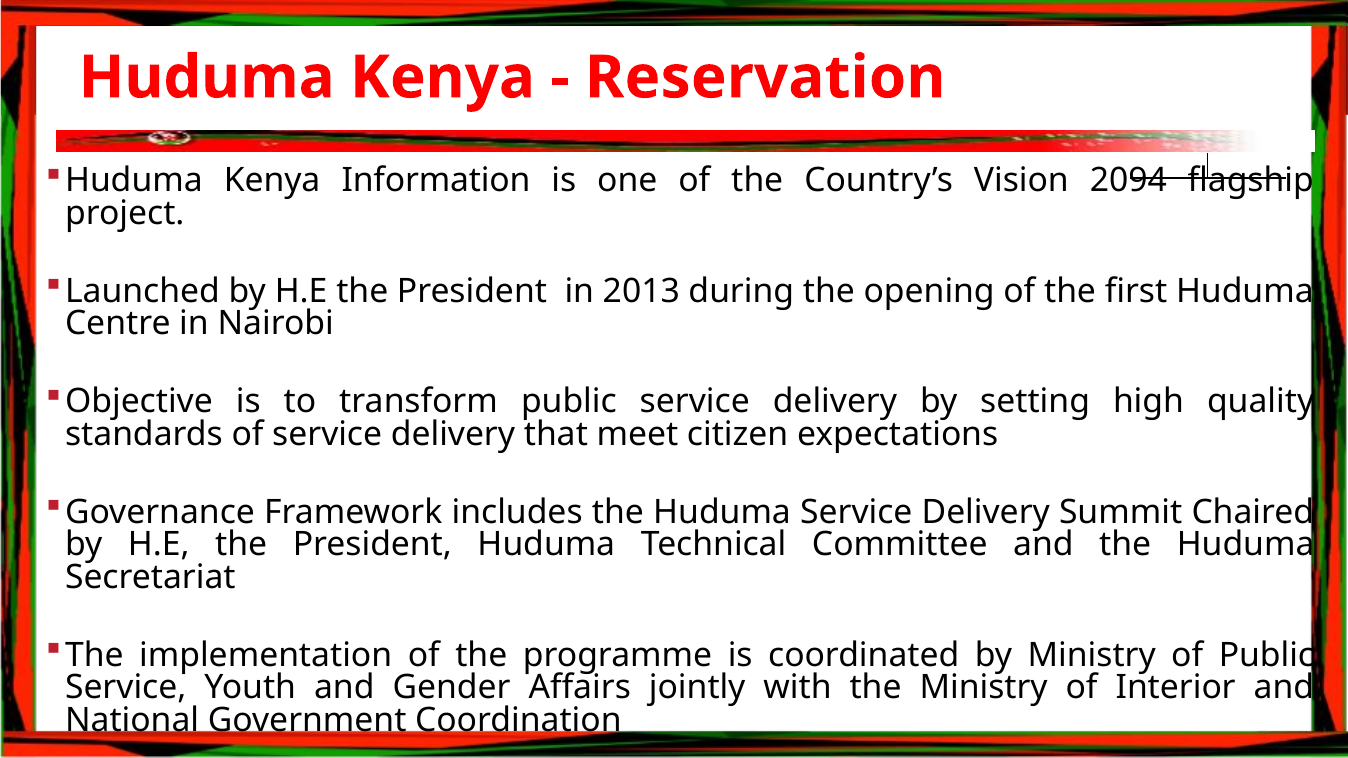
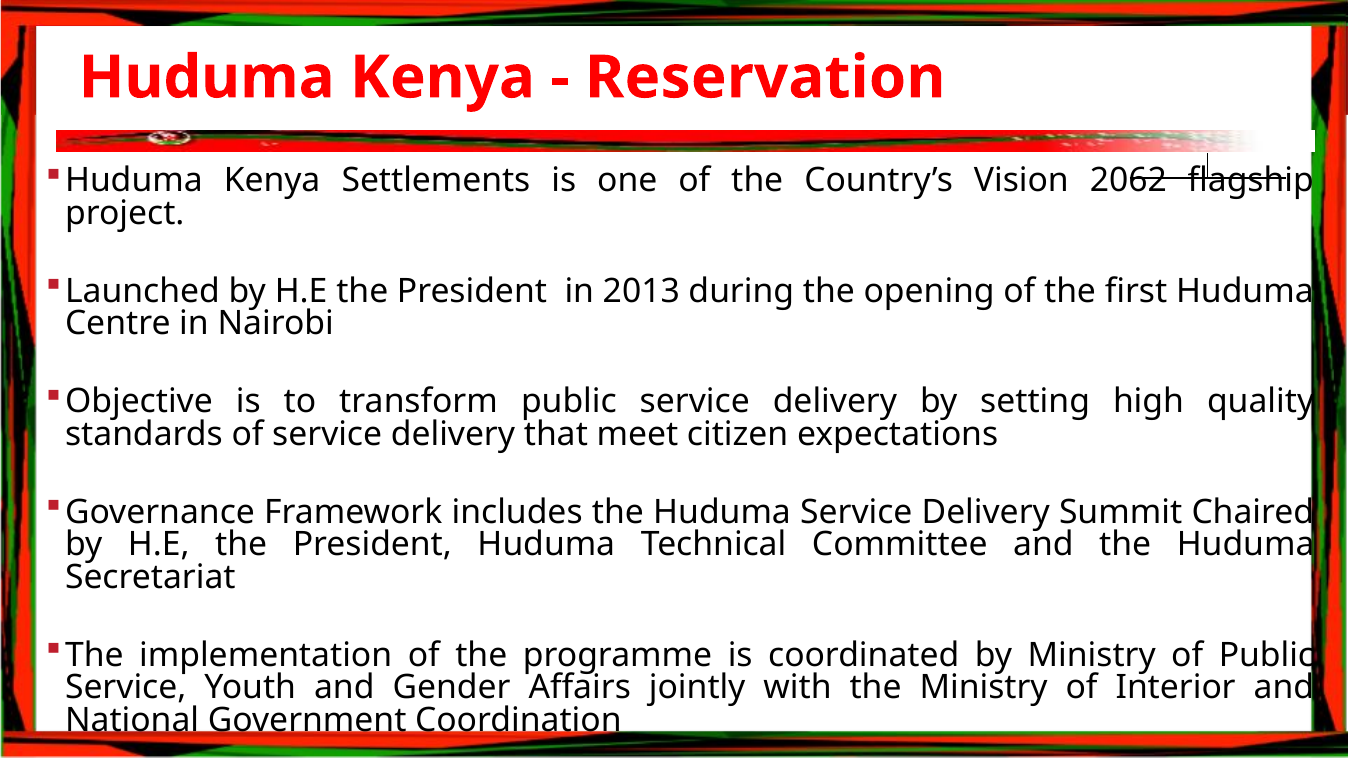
Information: Information -> Settlements
2094: 2094 -> 2062
